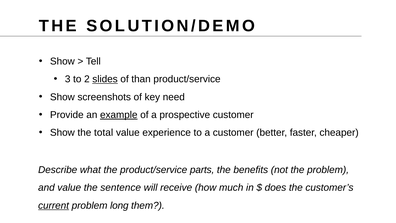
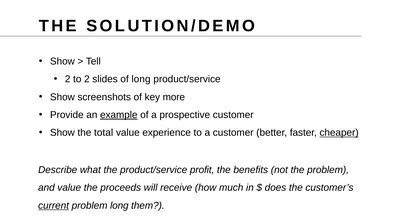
3 at (68, 79): 3 -> 2
slides underline: present -> none
of than: than -> long
need: need -> more
cheaper underline: none -> present
parts: parts -> profit
sentence: sentence -> proceeds
